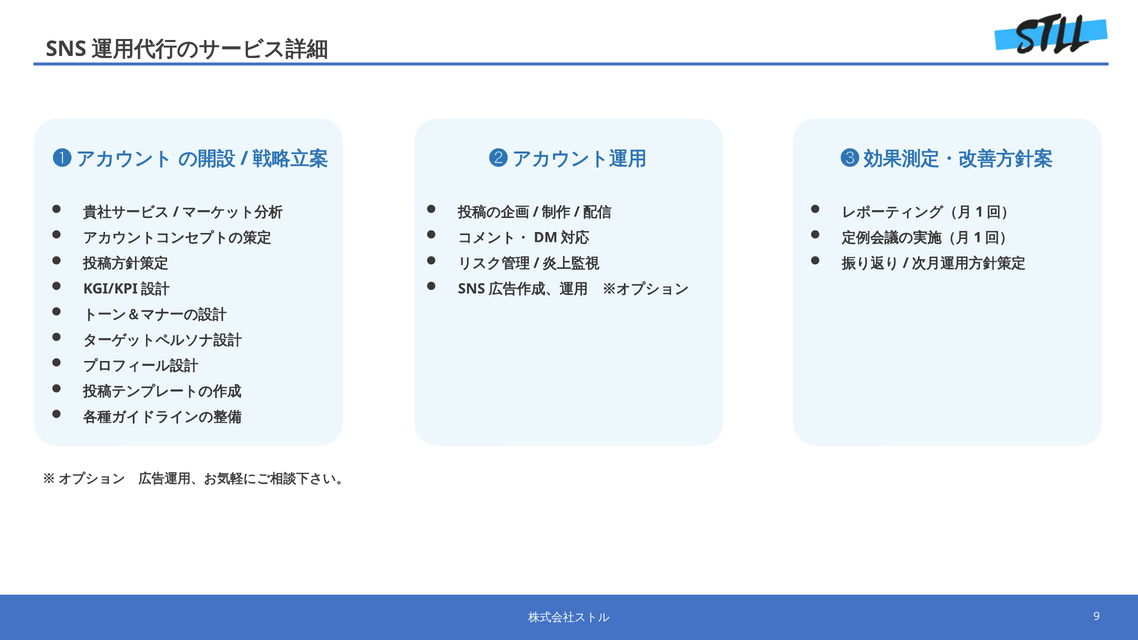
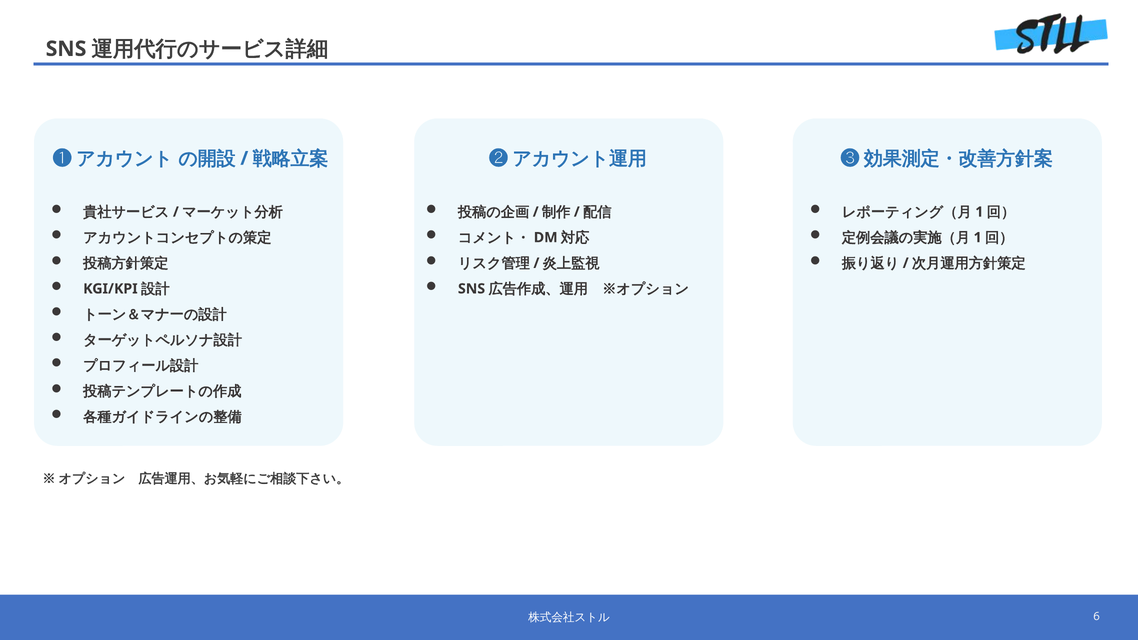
9: 9 -> 6
